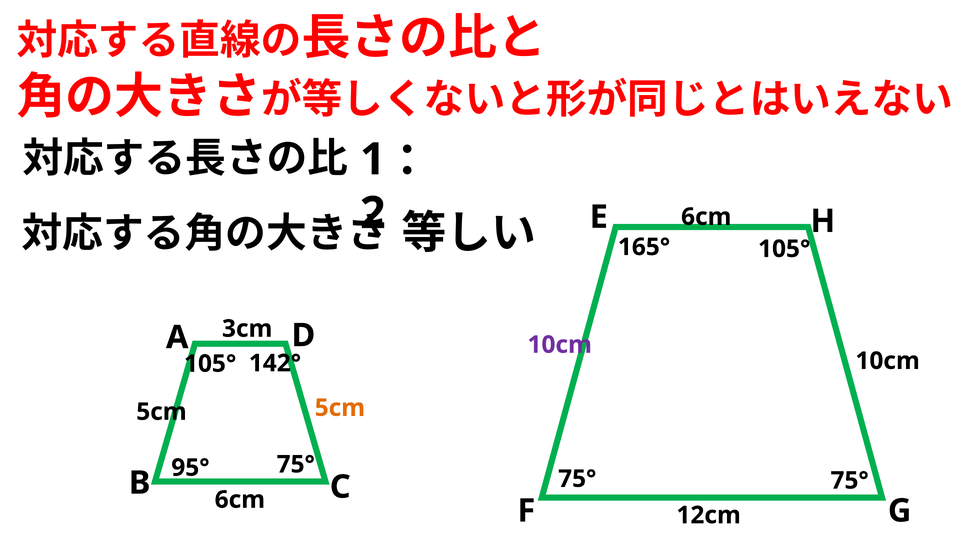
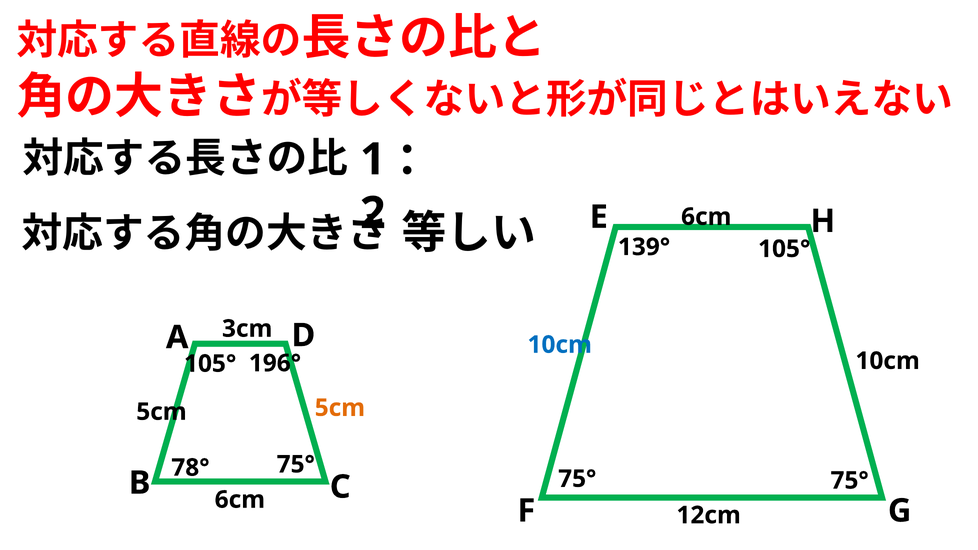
165°: 165° -> 139°
10cm at (560, 345) colour: purple -> blue
142°: 142° -> 196°
95°: 95° -> 78°
